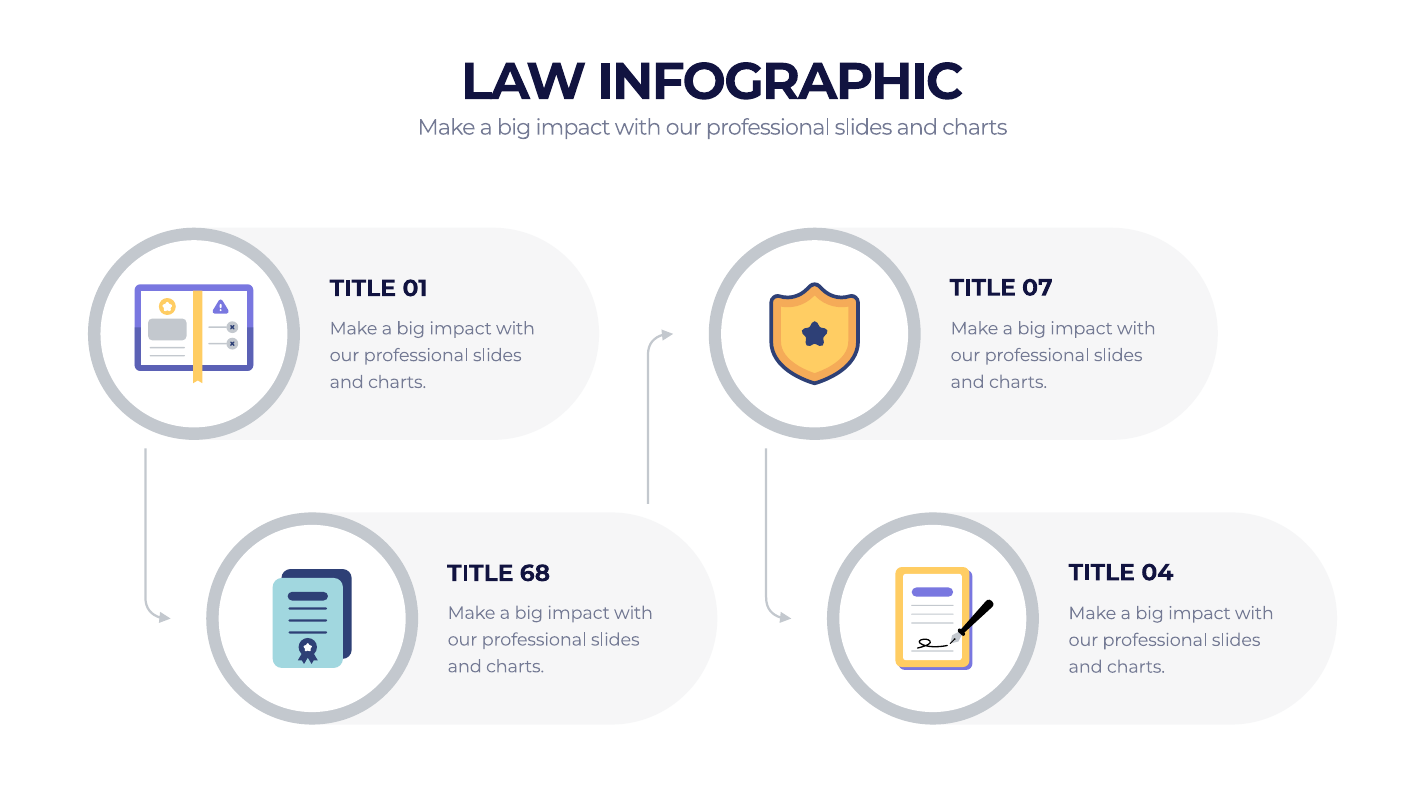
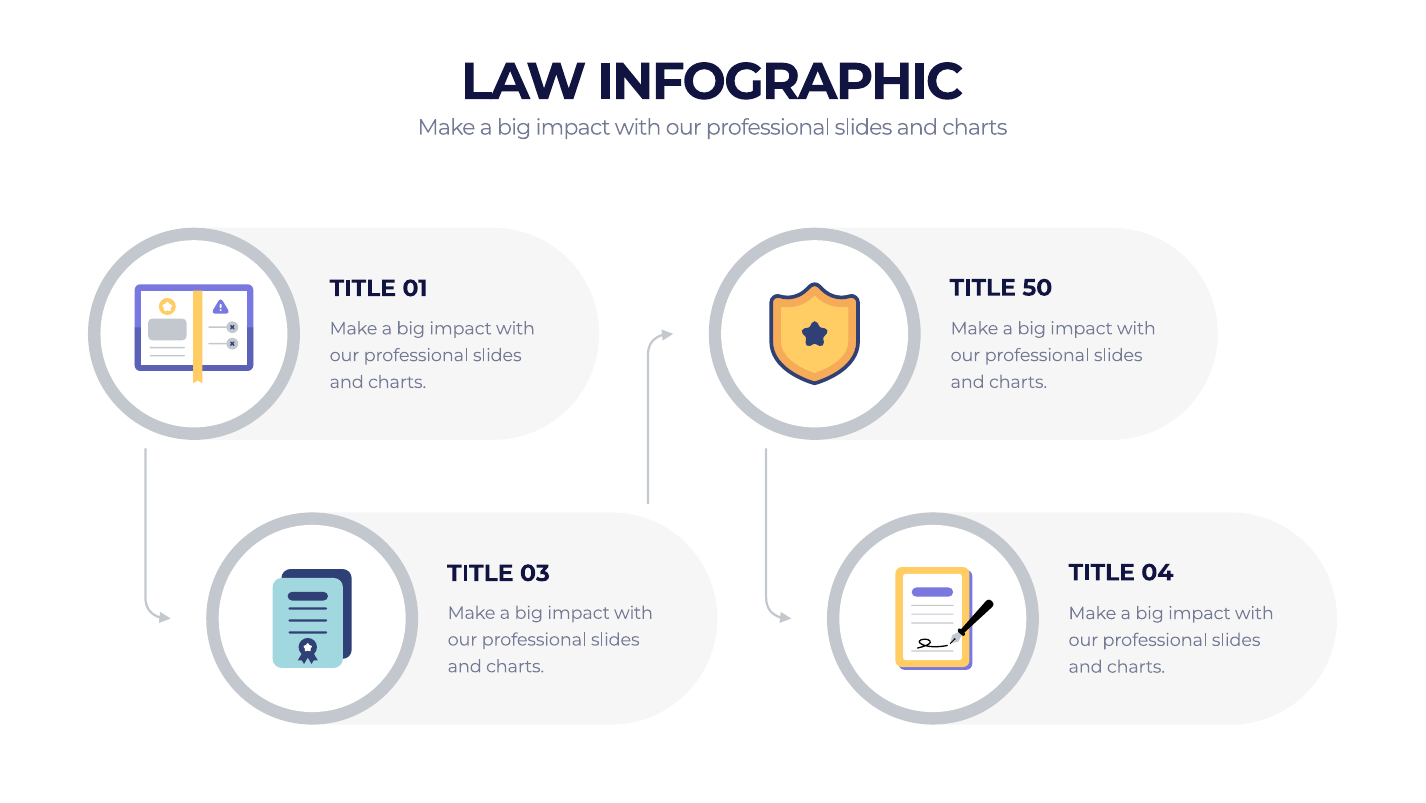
07: 07 -> 50
68: 68 -> 03
